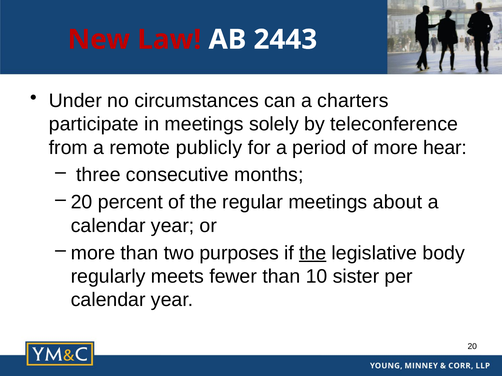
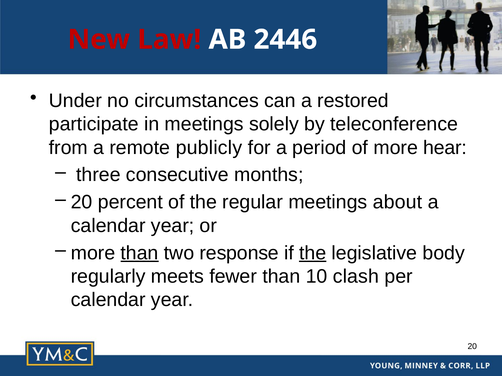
2443: 2443 -> 2446
charters: charters -> restored
than at (140, 253) underline: none -> present
purposes: purposes -> response
sister: sister -> clash
